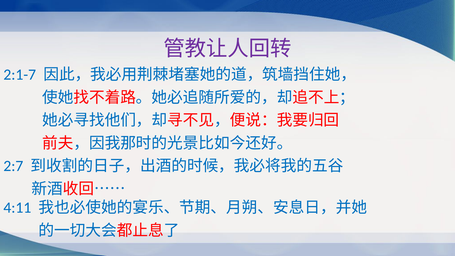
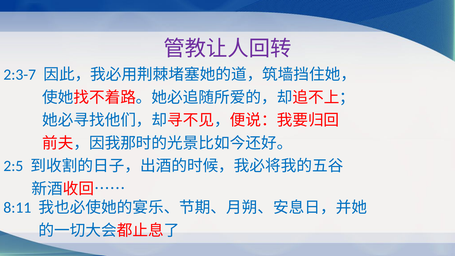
2:1-7: 2:1-7 -> 2:3-7
2:7: 2:7 -> 2:5
4:11: 4:11 -> 8:11
